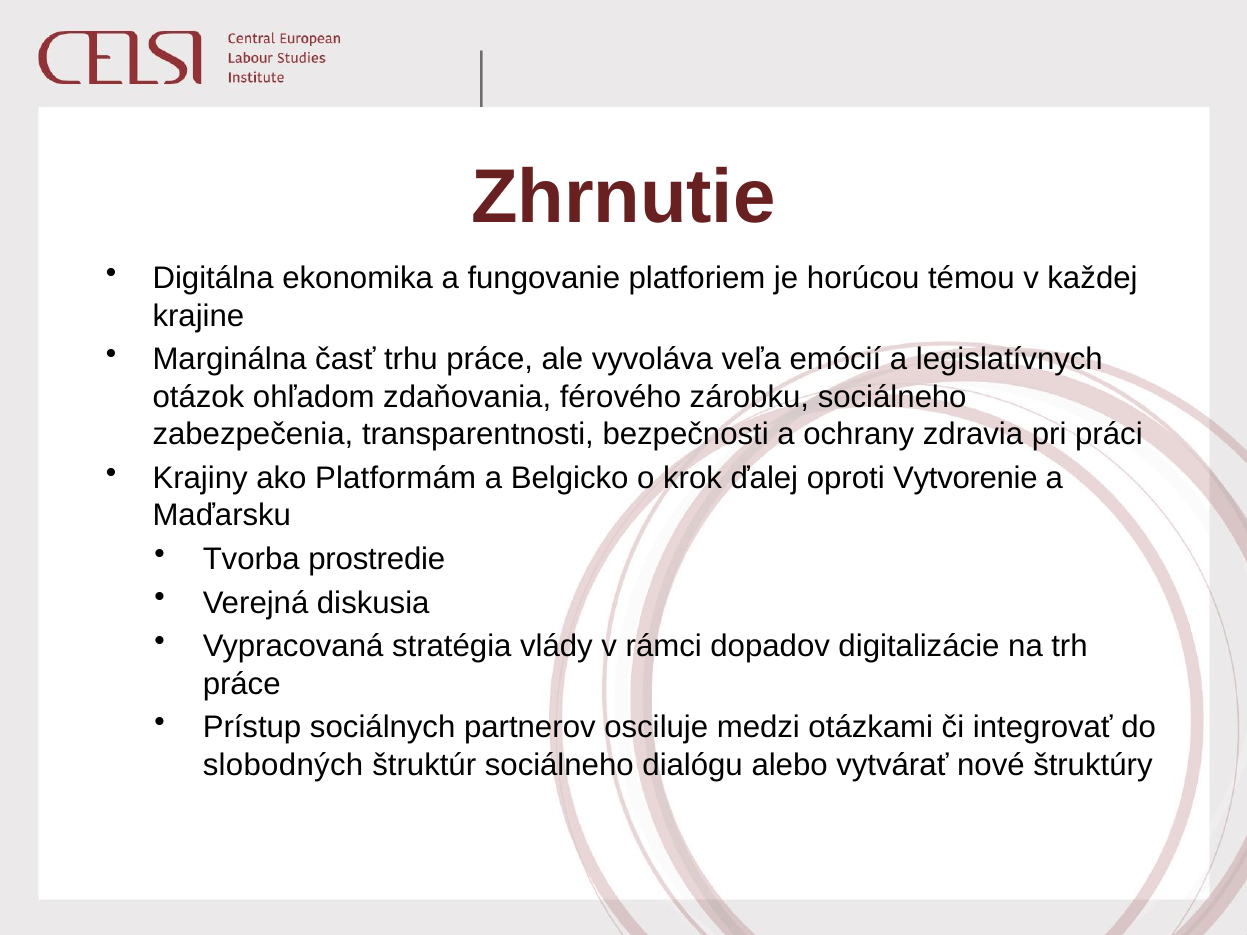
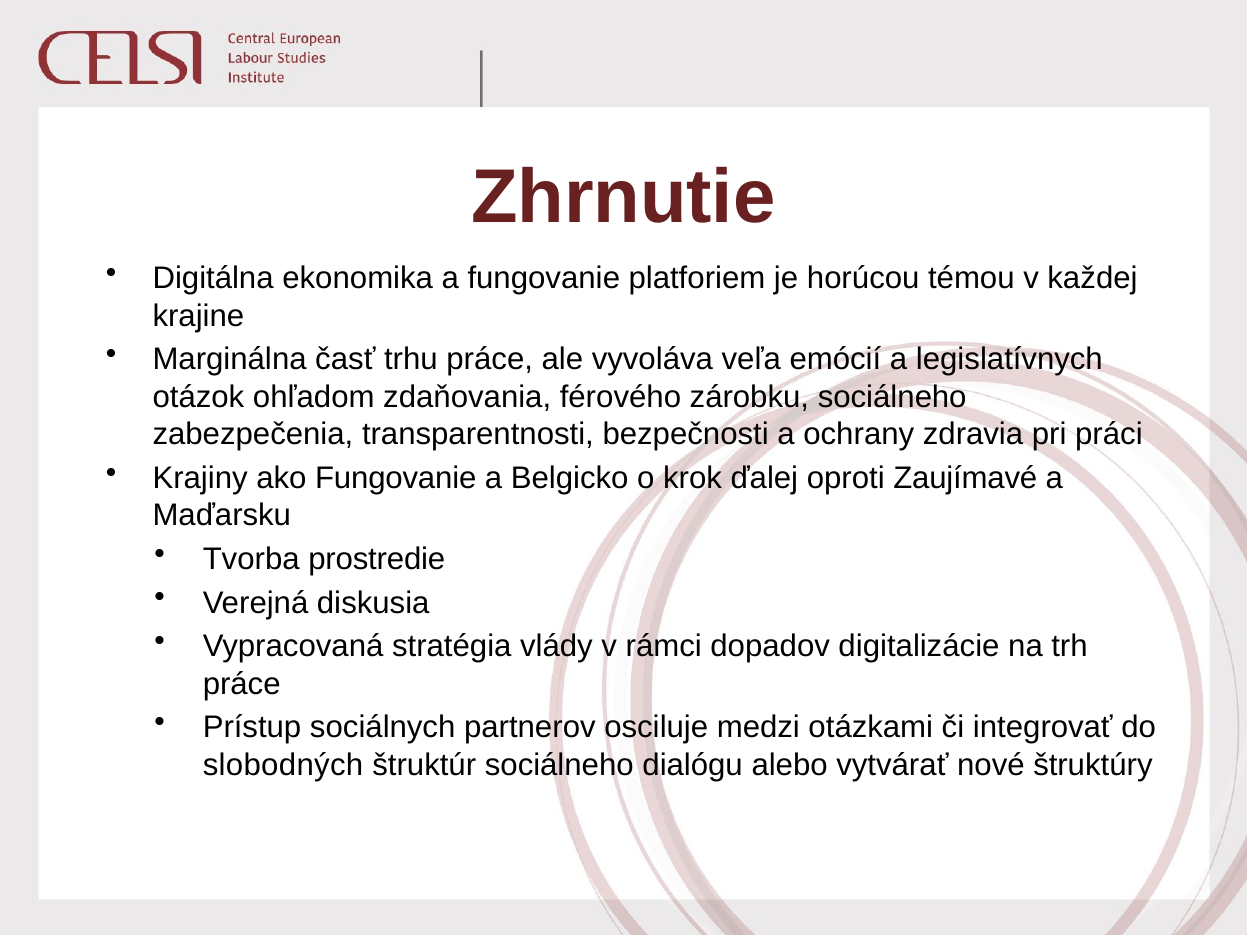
ako Platformám: Platformám -> Fungovanie
Vytvorenie: Vytvorenie -> Zaujímavé
